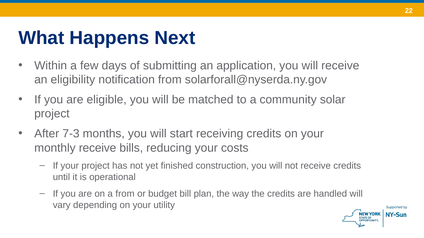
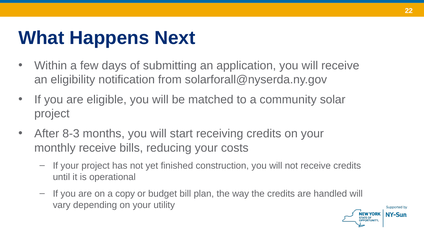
7-3: 7-3 -> 8-3
a from: from -> copy
